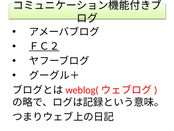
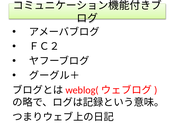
ＦＣ２ underline: present -> none
